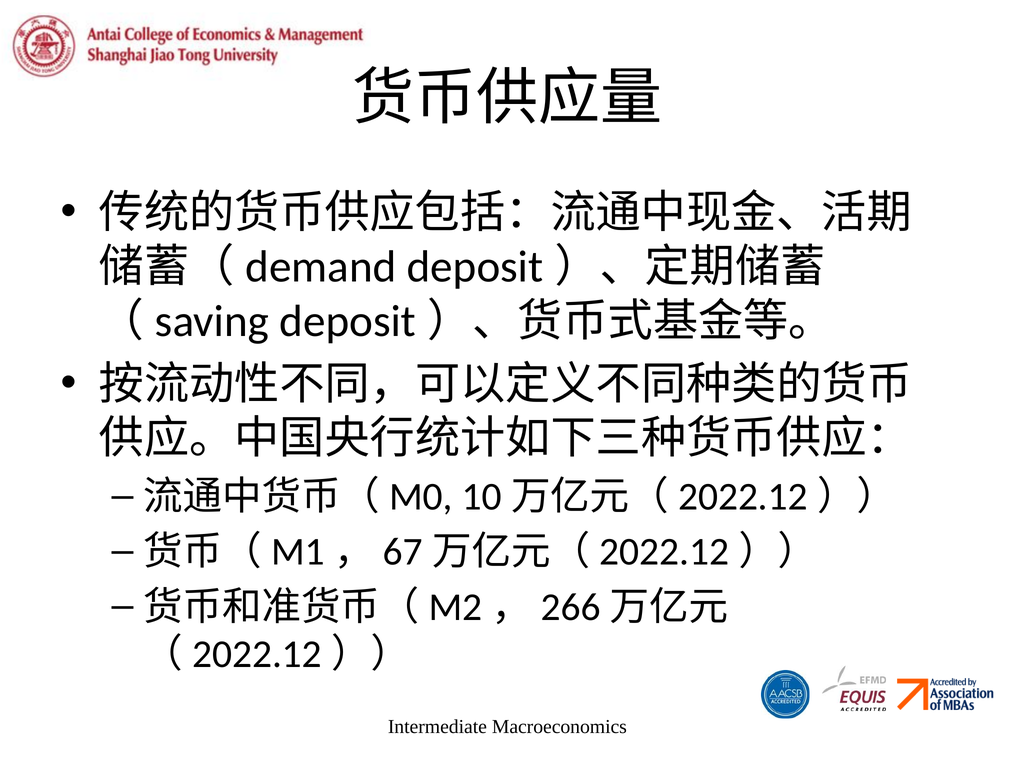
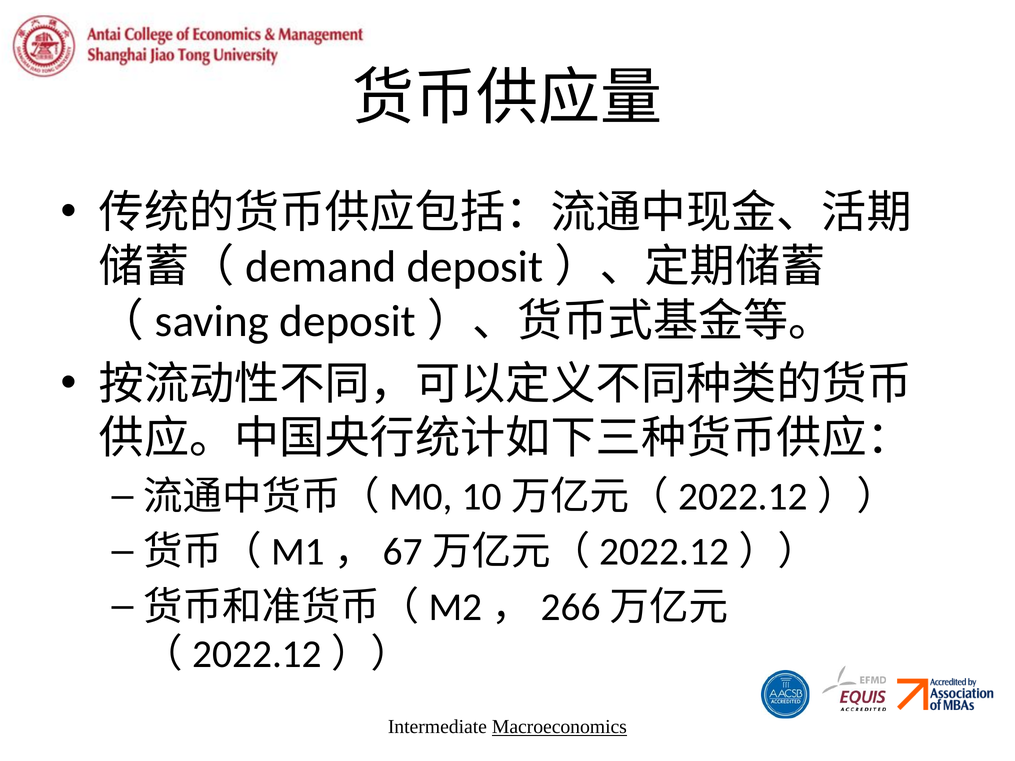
Macroeconomics underline: none -> present
